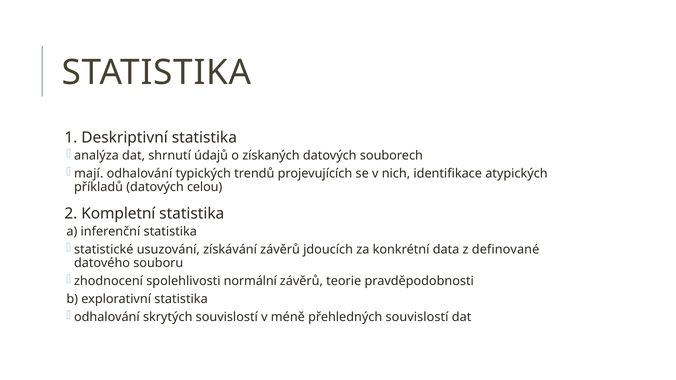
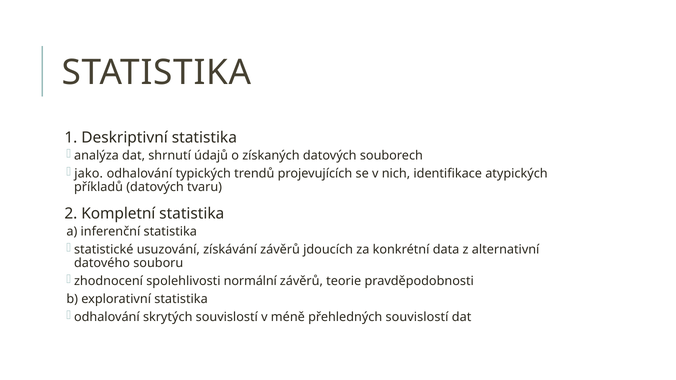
mají: mají -> jako
celou: celou -> tvaru
definované: definované -> alternativní
